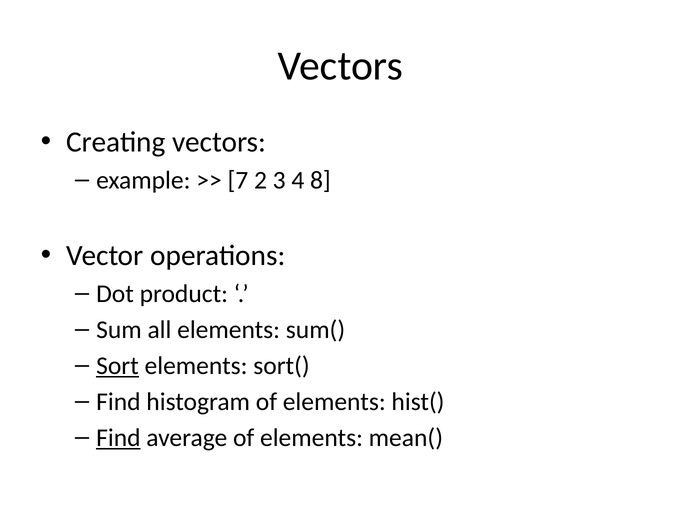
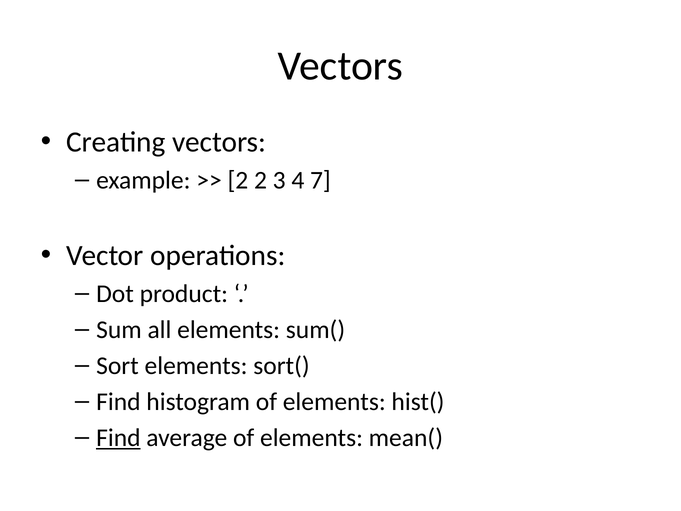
7 at (238, 180): 7 -> 2
8: 8 -> 7
Sort underline: present -> none
